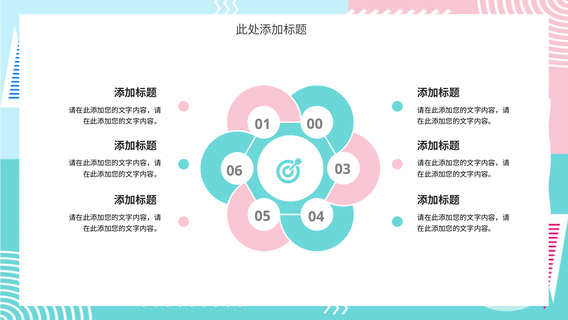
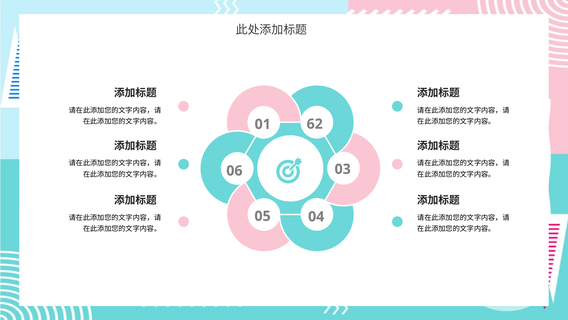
00: 00 -> 62
